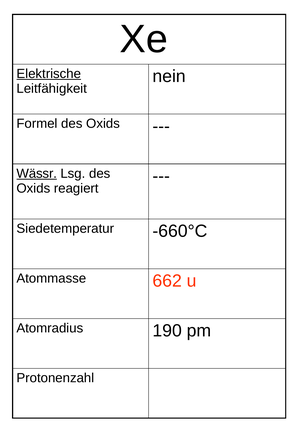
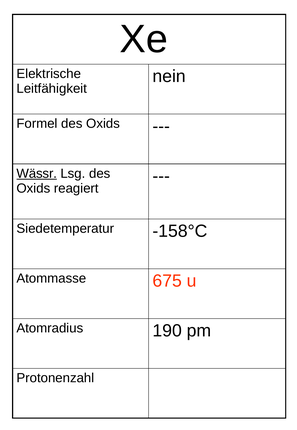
Elektrische underline: present -> none
-660°C: -660°C -> -158°C
662: 662 -> 675
